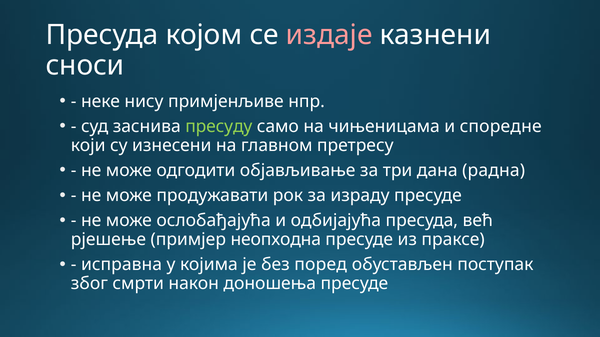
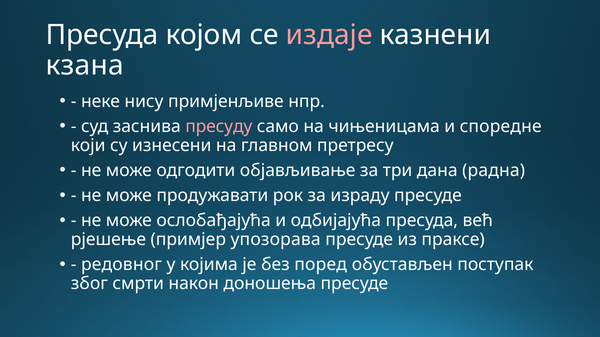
сноси: сноси -> кзана
пресуду colour: light green -> pink
неопходна: неопходна -> упозорава
исправна: исправна -> редовног
